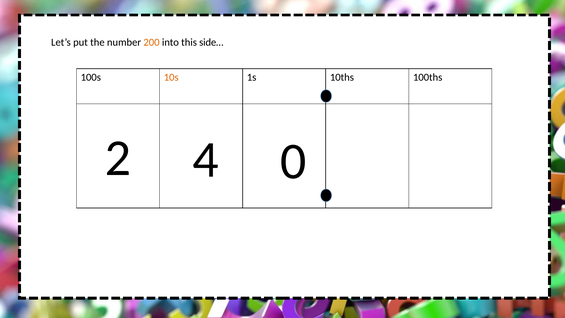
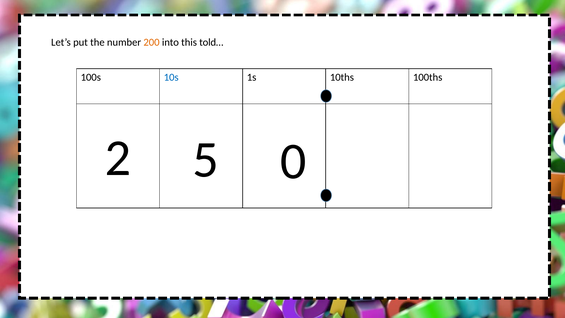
side…: side… -> told…
10s colour: orange -> blue
4: 4 -> 5
